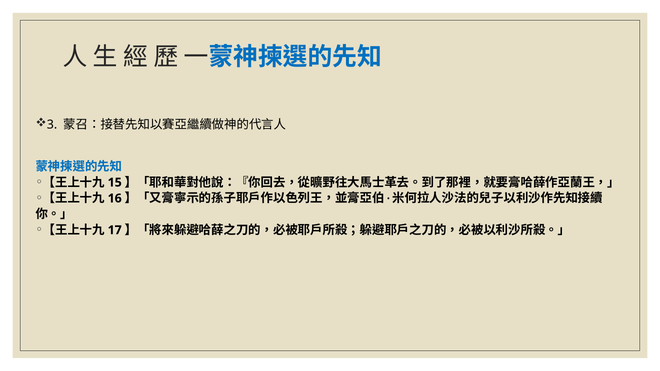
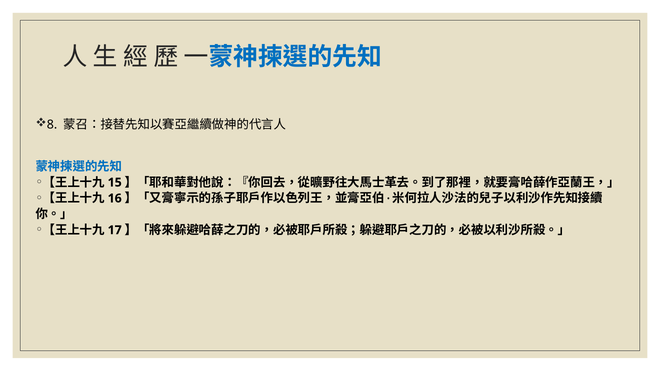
3: 3 -> 8
